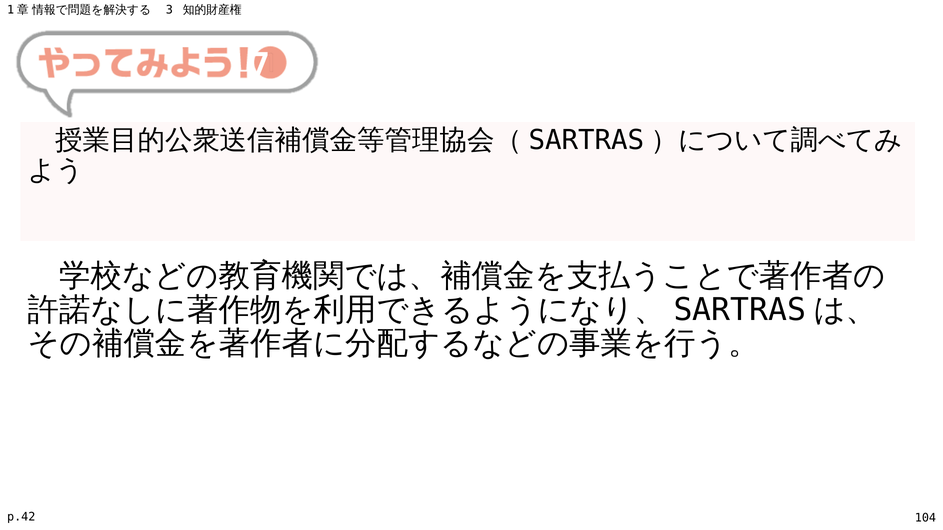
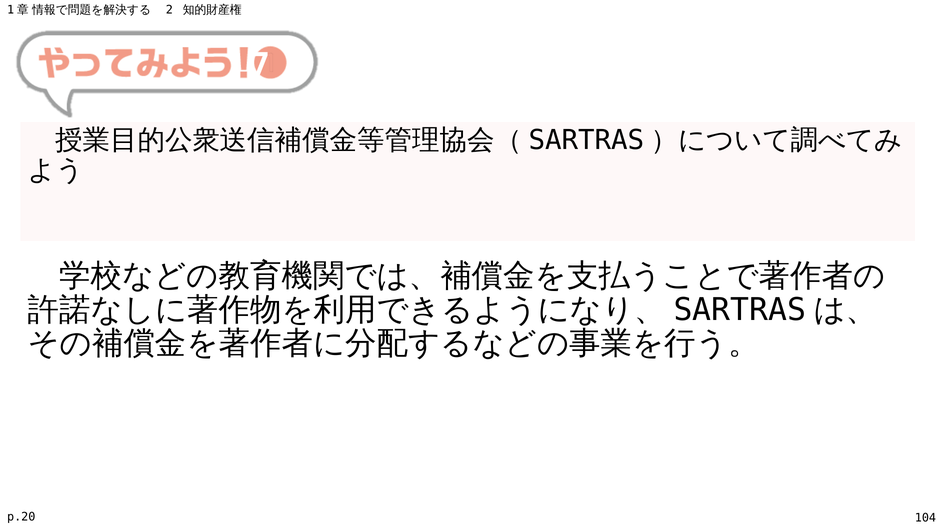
3: 3 -> 2
p.42: p.42 -> p.20
